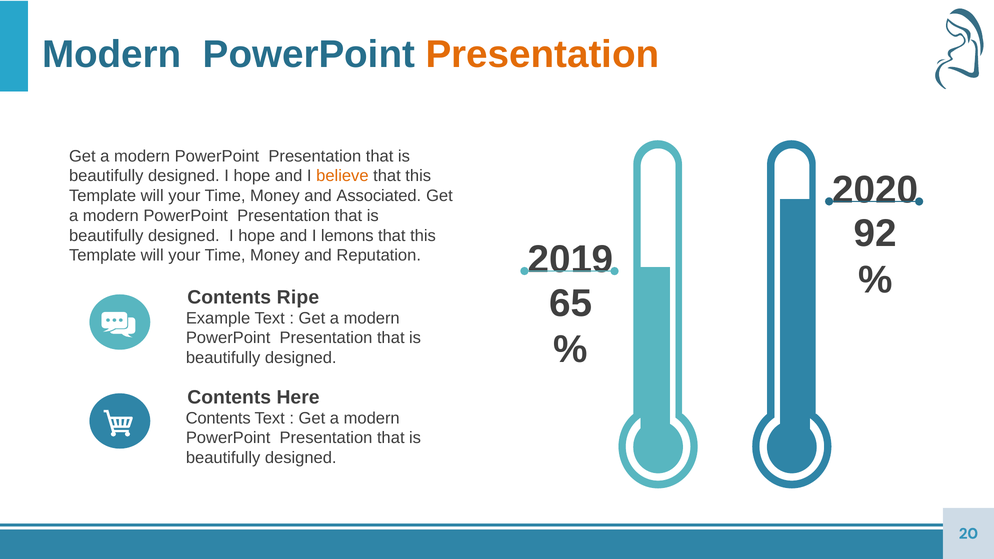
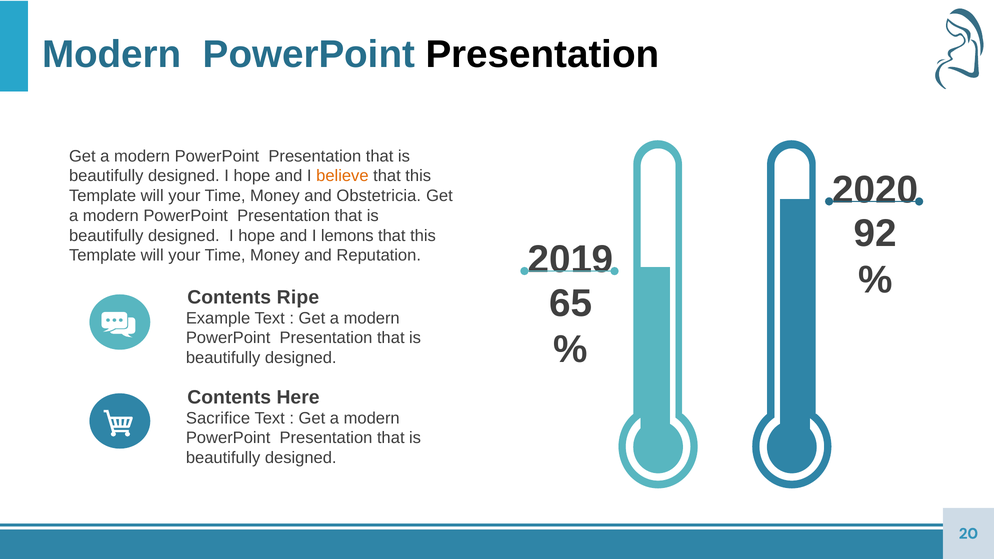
Presentation at (542, 55) colour: orange -> black
Associated: Associated -> Obstetricia
Contents at (218, 418): Contents -> Sacrifice
